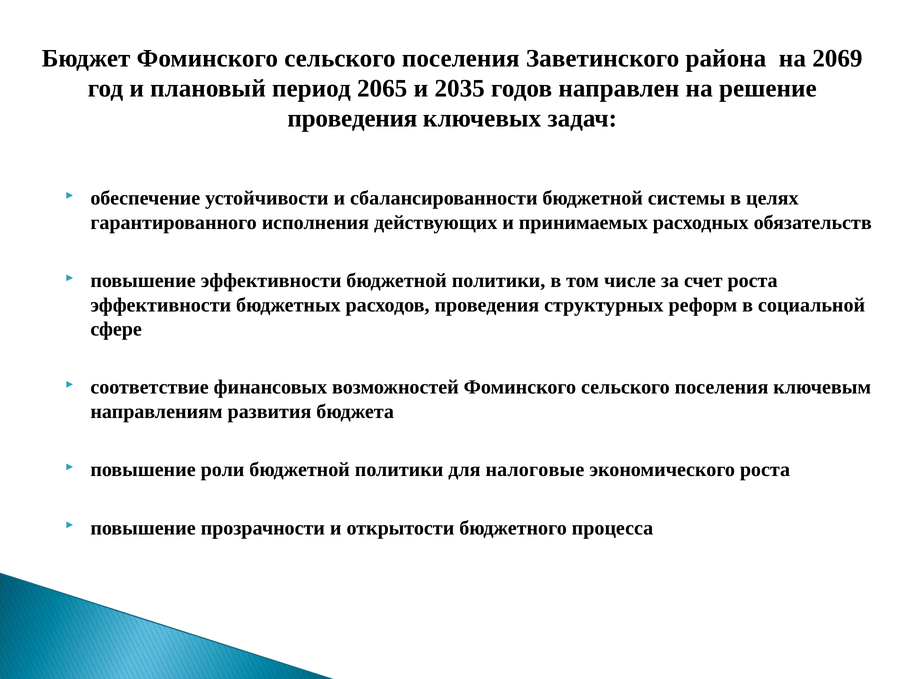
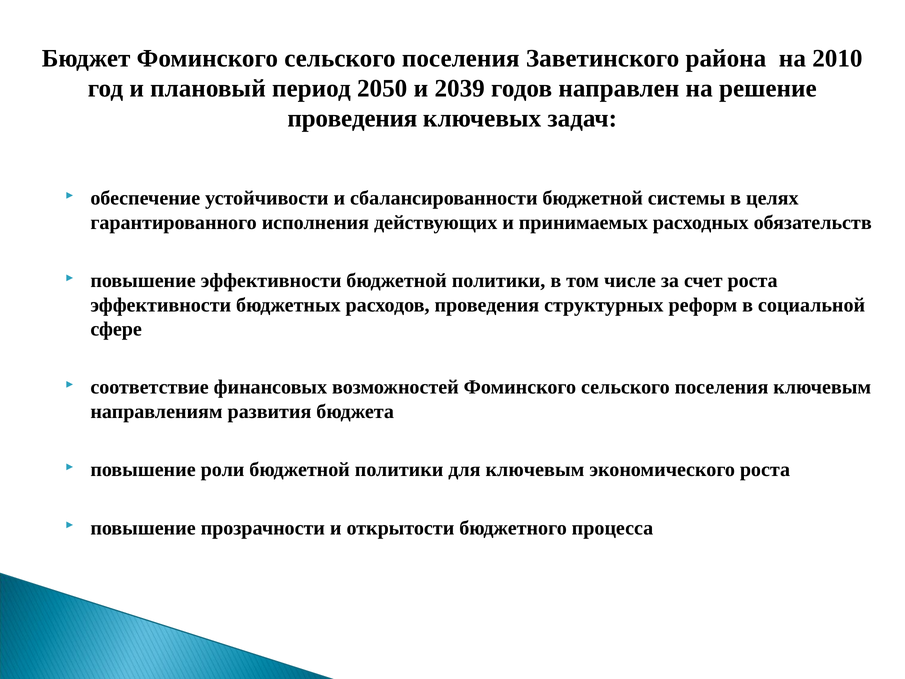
2069: 2069 -> 2010
2065: 2065 -> 2050
2035: 2035 -> 2039
для налоговые: налоговые -> ключевым
